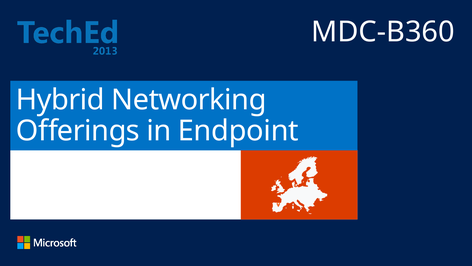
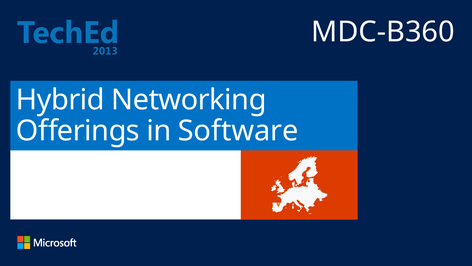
Endpoint: Endpoint -> Software
